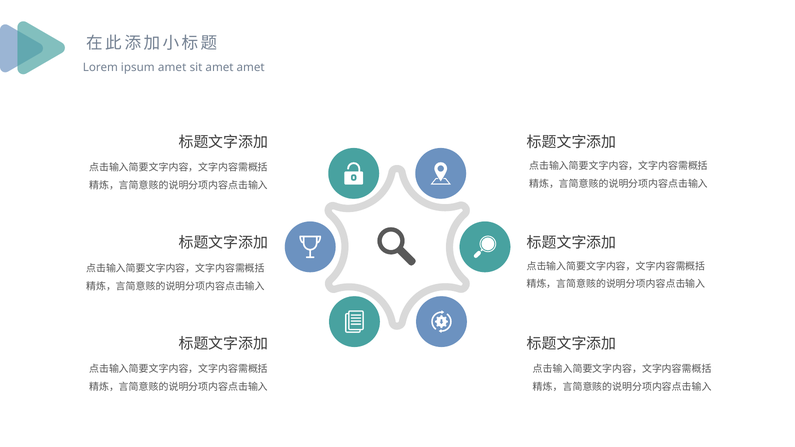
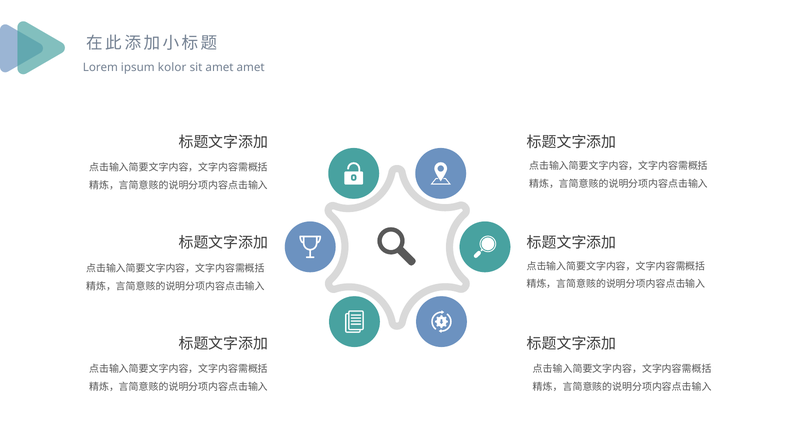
ipsum amet: amet -> kolor
